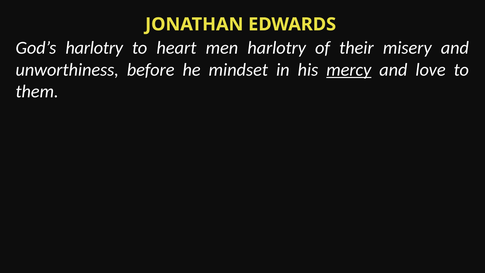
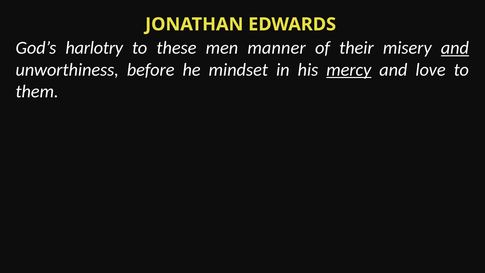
heart: heart -> these
men harlotry: harlotry -> manner
and at (455, 48) underline: none -> present
